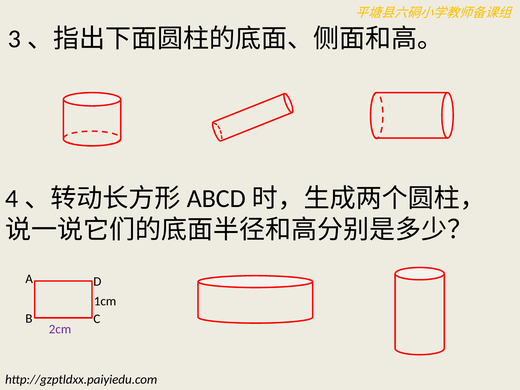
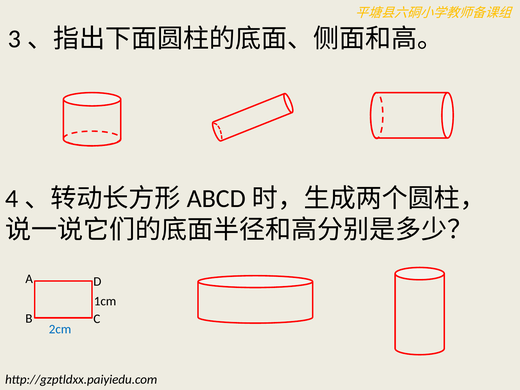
2cm colour: purple -> blue
